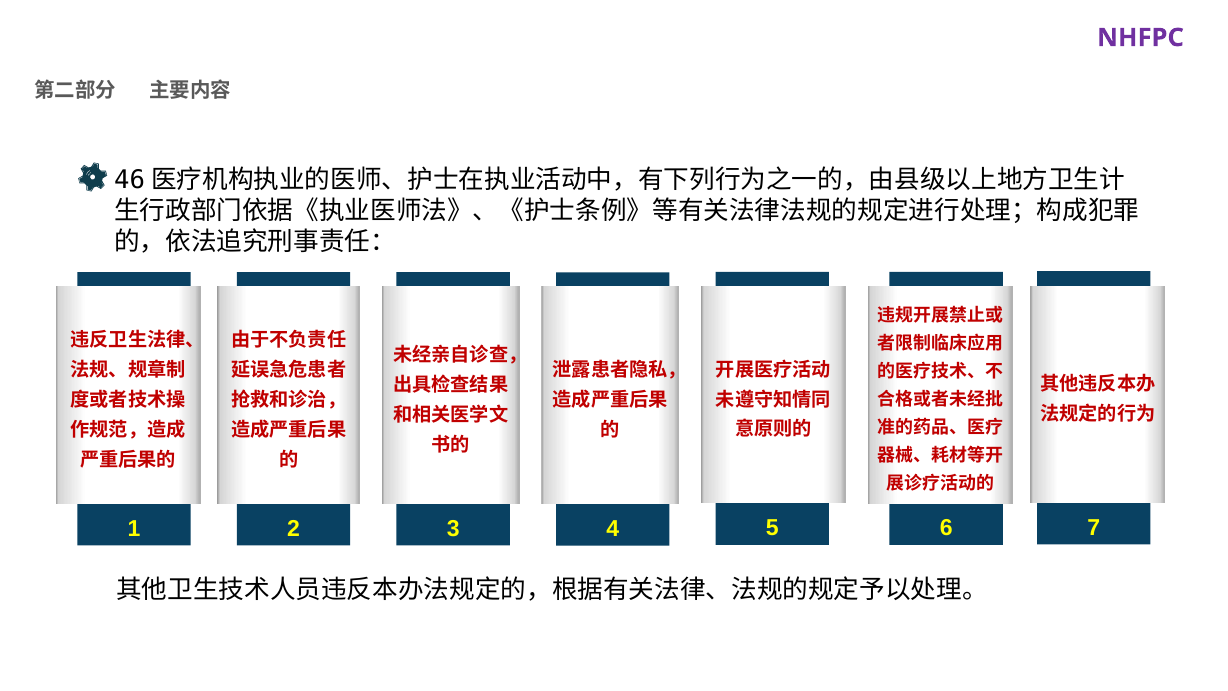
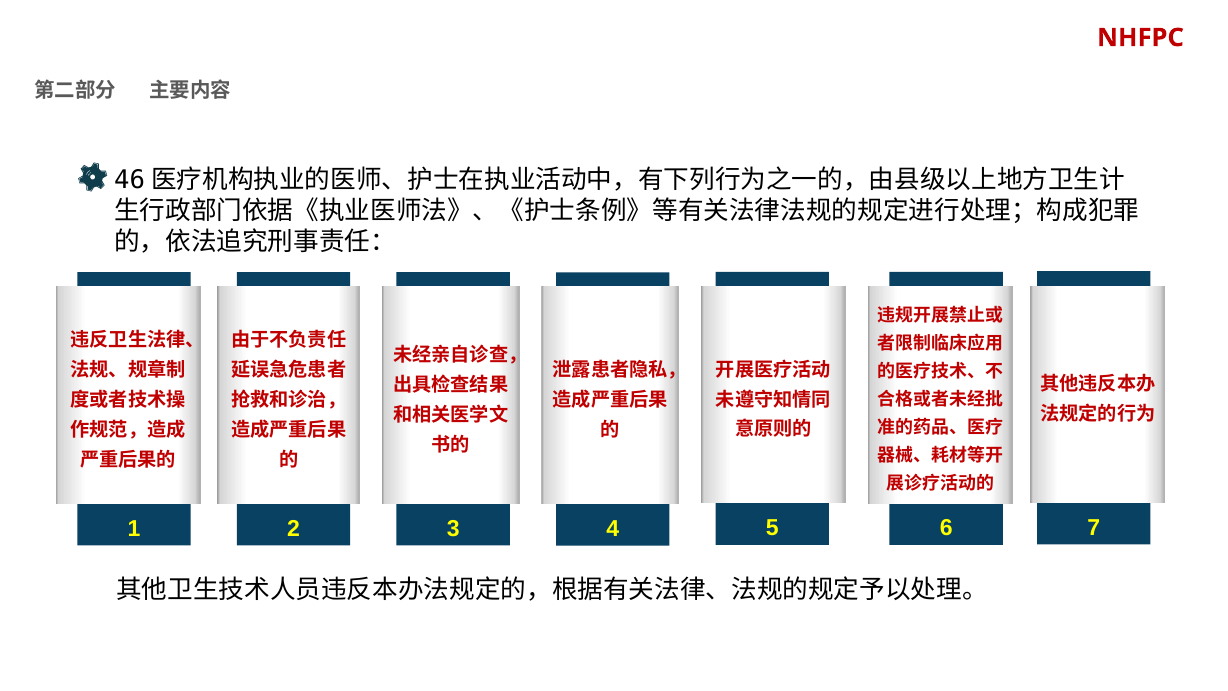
NHFPC colour: purple -> red
